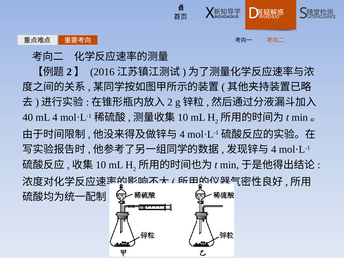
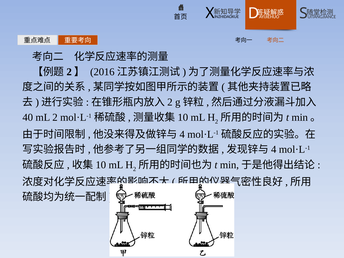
mL 4: 4 -> 2
